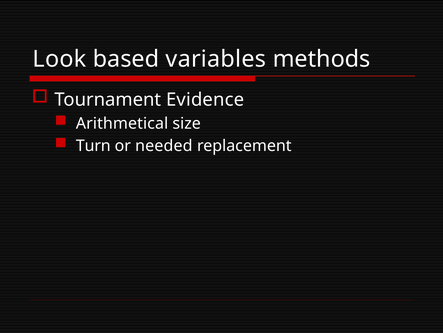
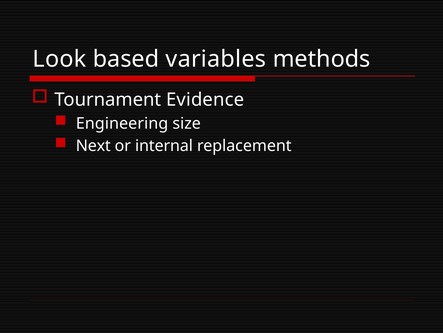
Arithmetical: Arithmetical -> Engineering
Turn: Turn -> Next
needed: needed -> internal
